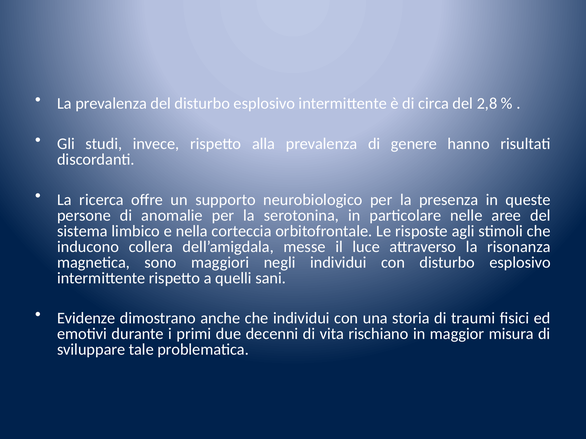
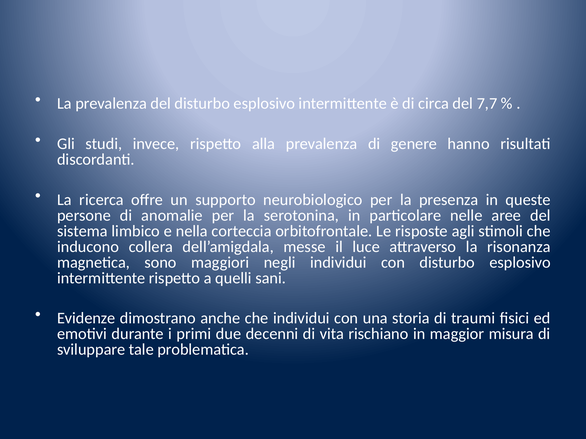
2,8: 2,8 -> 7,7
